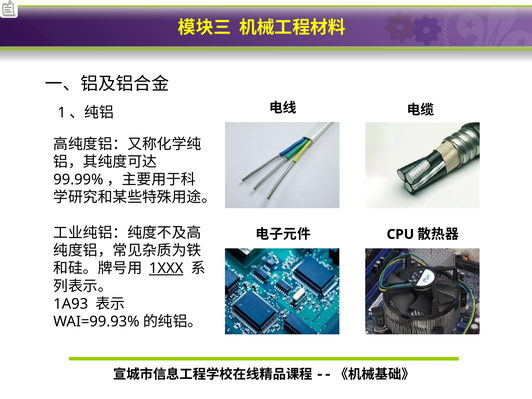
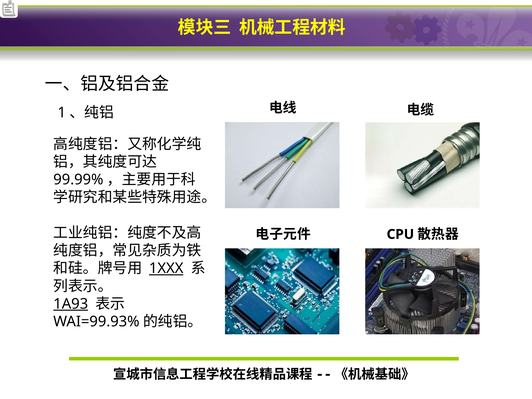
1A93 underline: none -> present
